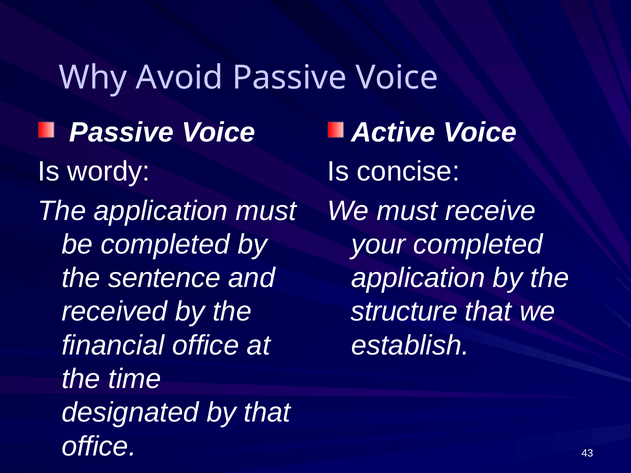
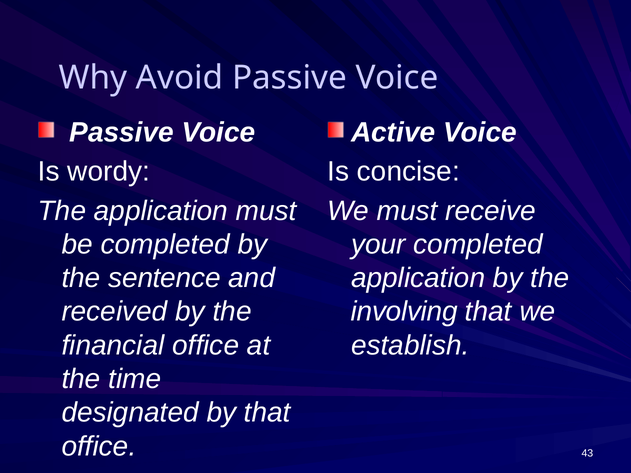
structure: structure -> involving
